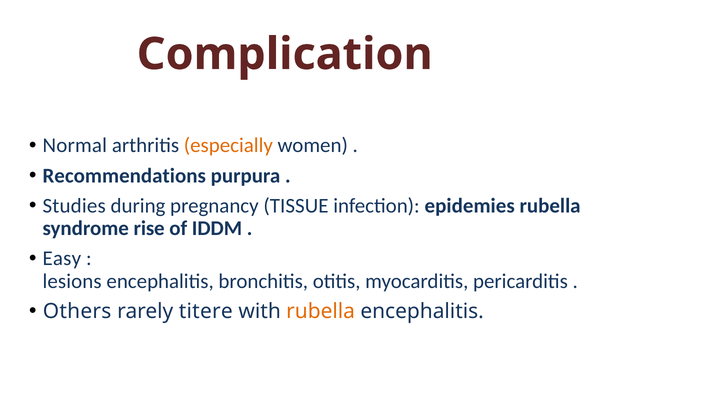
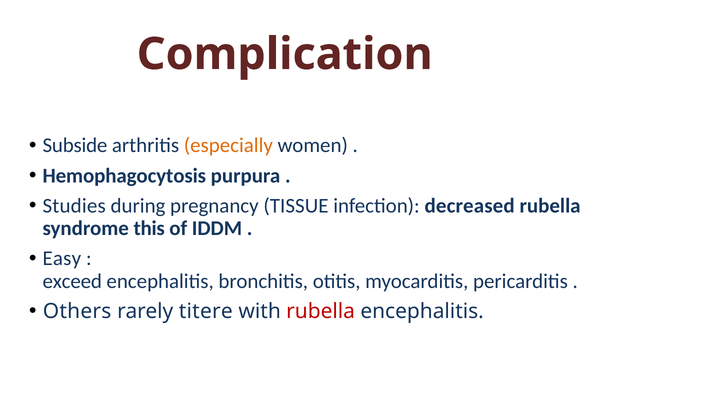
Normal: Normal -> Subside
Recommendations: Recommendations -> Hemophagocytosis
epidemies: epidemies -> decreased
rise: rise -> this
lesions: lesions -> exceed
rubella at (321, 311) colour: orange -> red
